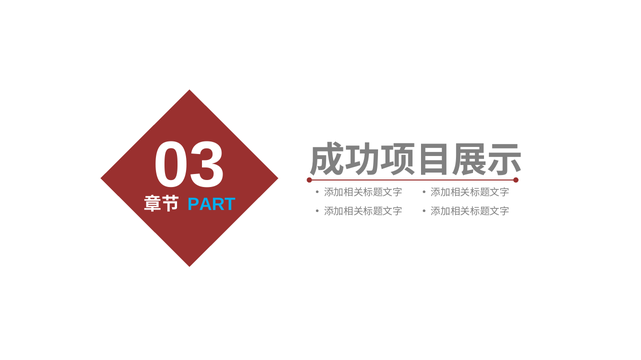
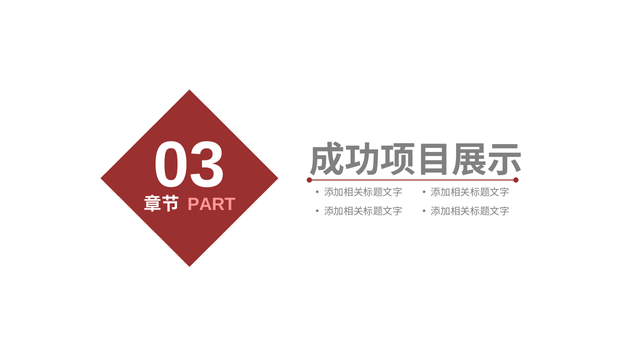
PART colour: light blue -> pink
